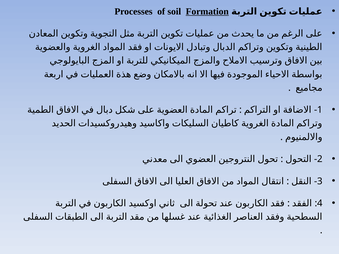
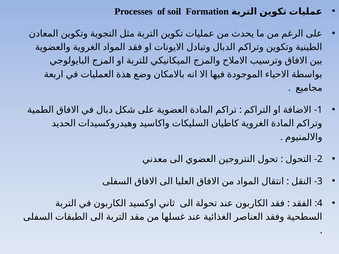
Formation underline: present -> none
